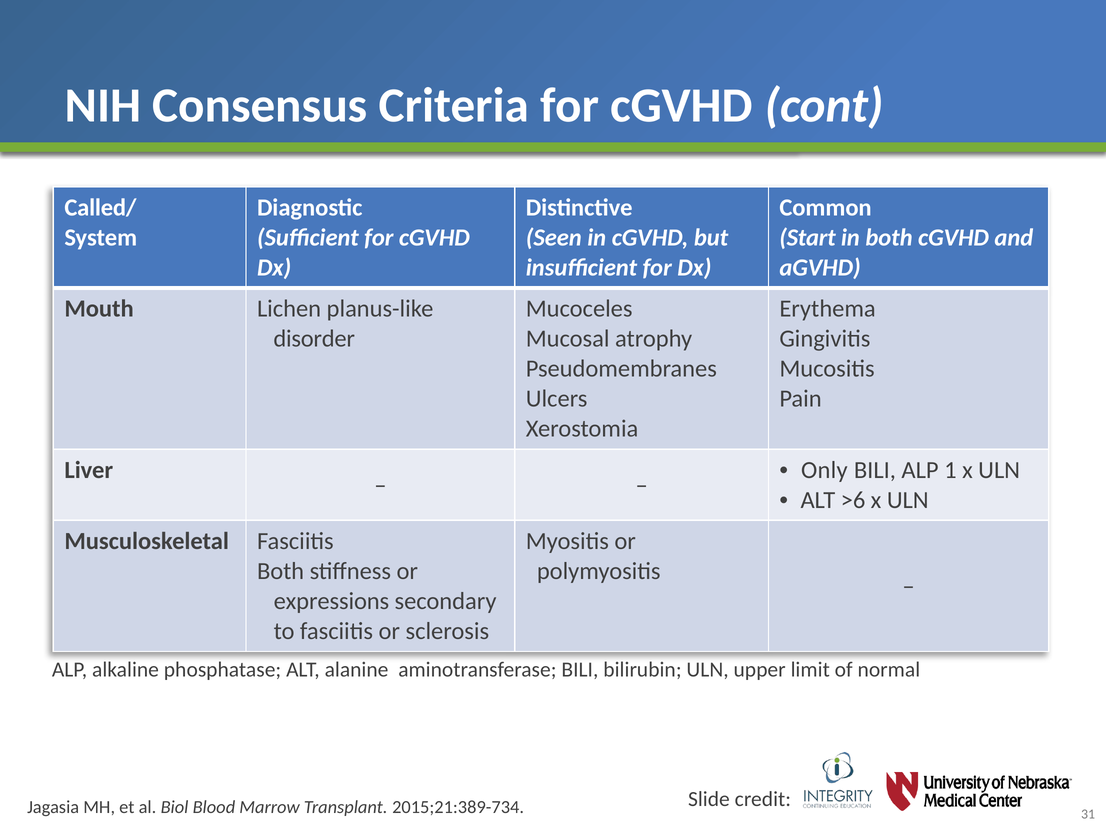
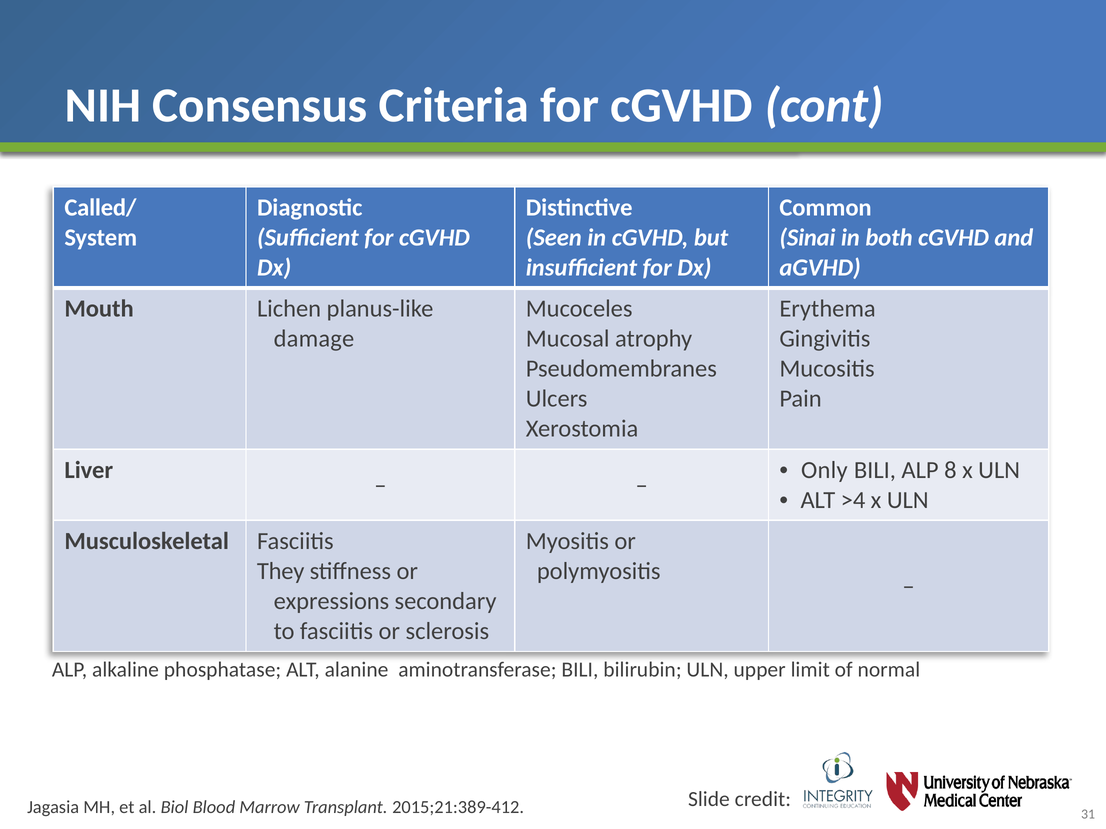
Start: Start -> Sinai
disorder: disorder -> damage
1: 1 -> 8
>6: >6 -> >4
Both at (281, 572): Both -> They
2015;21:389-734: 2015;21:389-734 -> 2015;21:389-412
